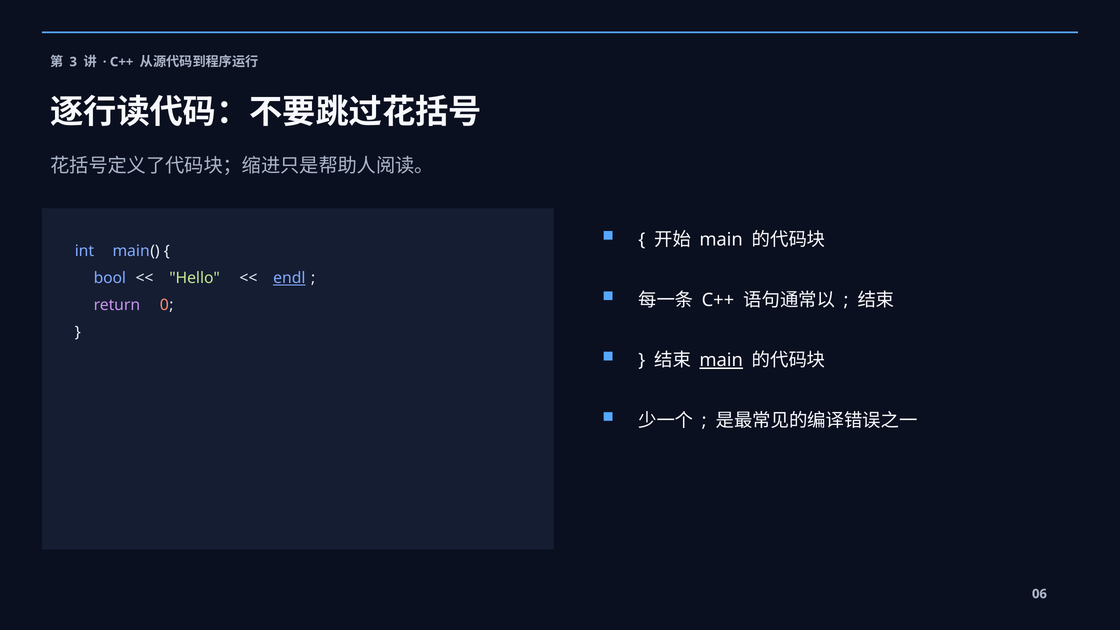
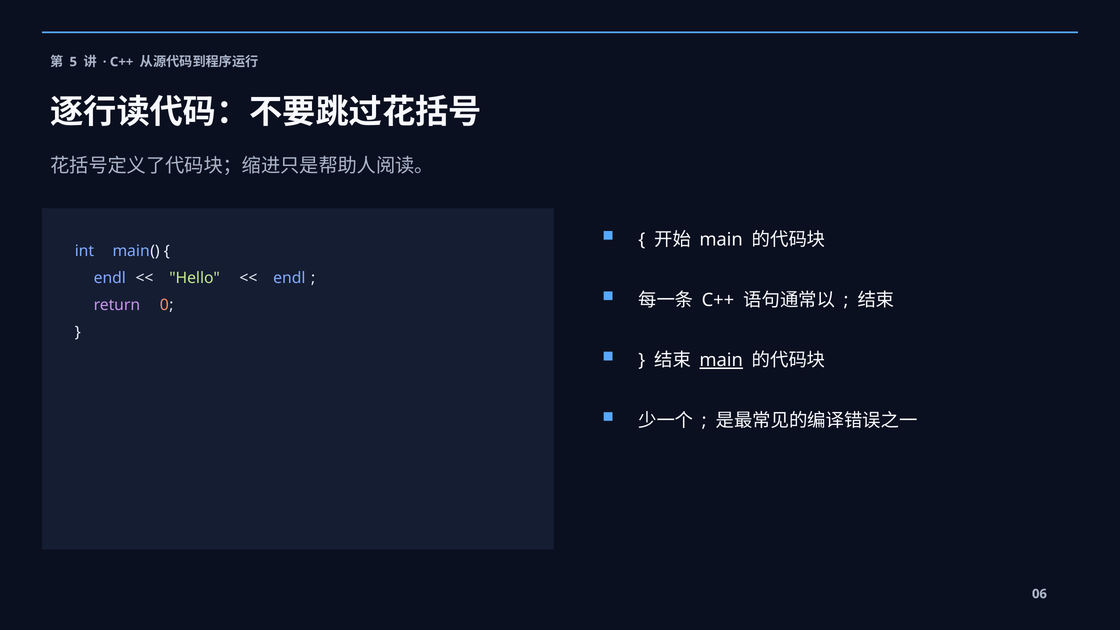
3: 3 -> 5
bool at (110, 278): bool -> endl
endl at (289, 278) underline: present -> none
